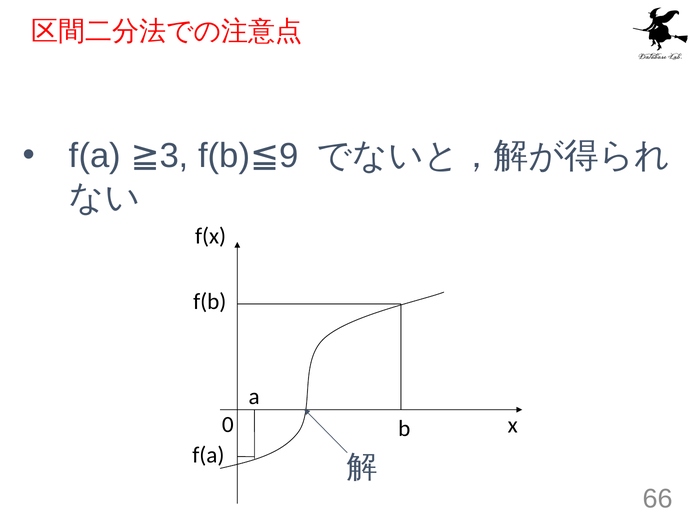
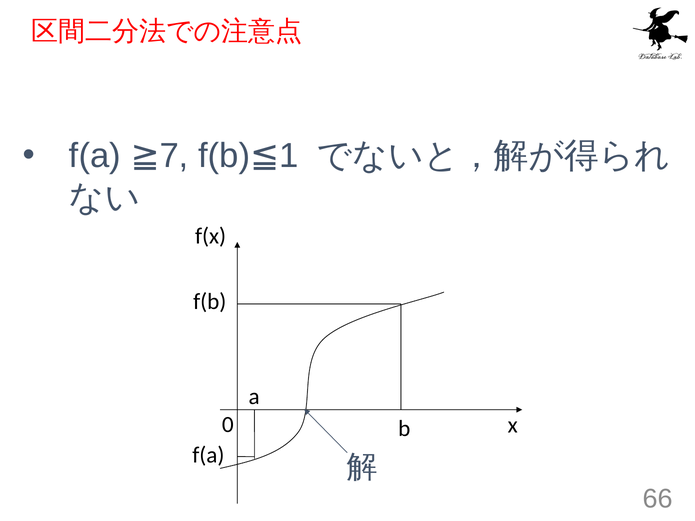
3: 3 -> 7
9: 9 -> 1
